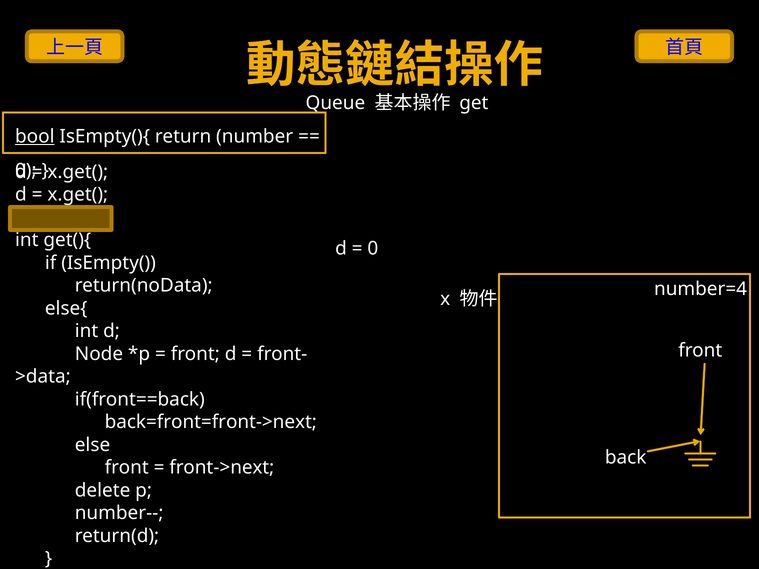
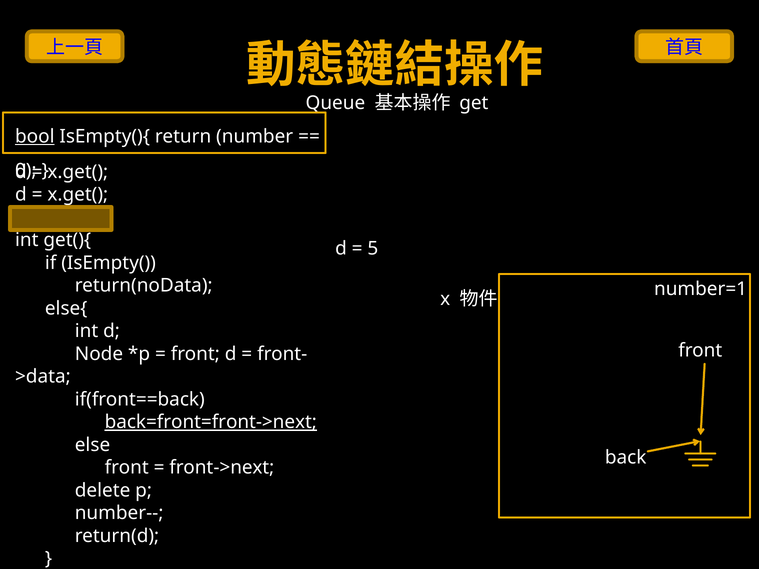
0 at (373, 249): 0 -> 5
number=4: number=4 -> number=1
back=front=front->next underline: none -> present
